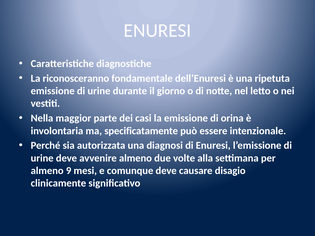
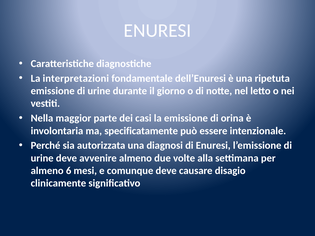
riconosceranno: riconosceranno -> interpretazioni
9: 9 -> 6
